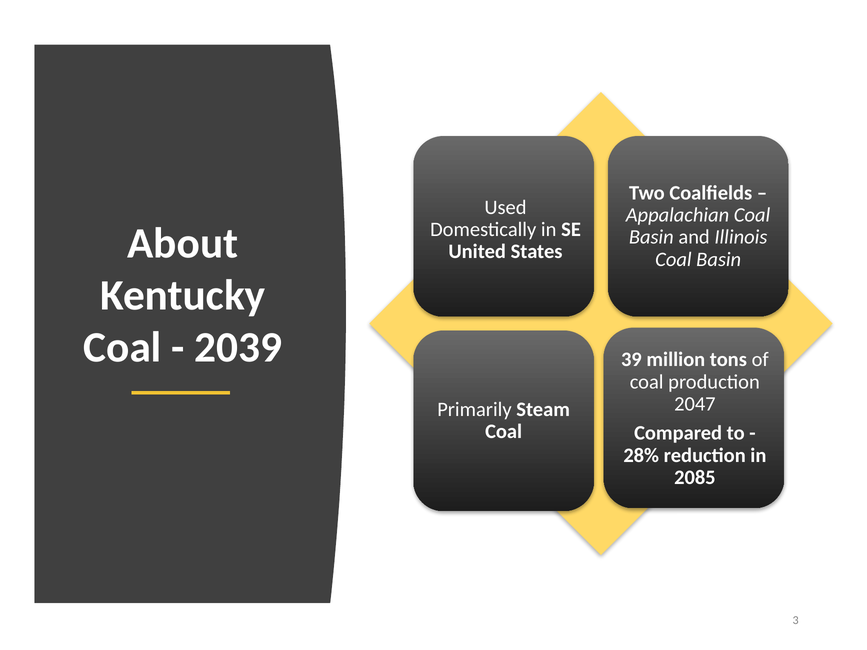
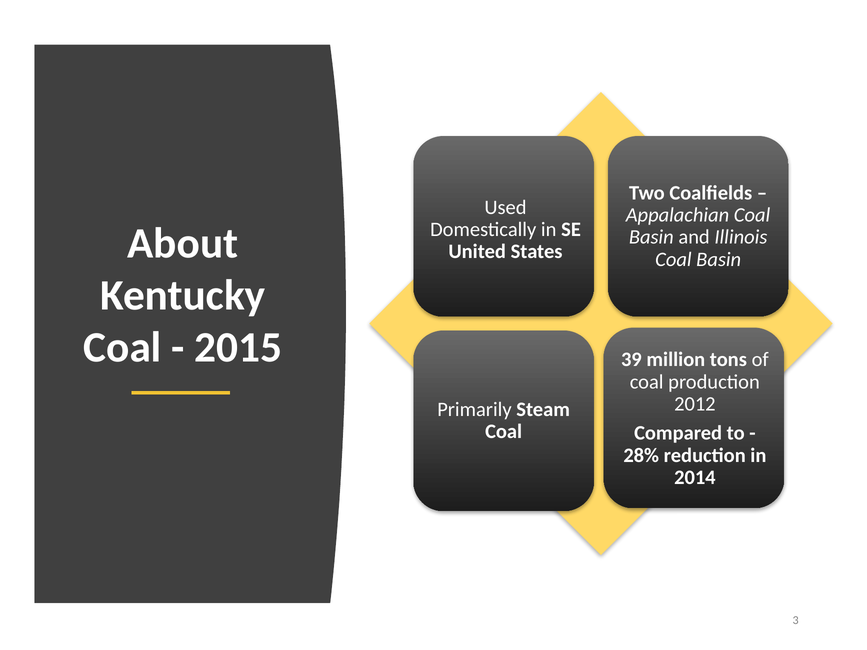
2039: 2039 -> 2015
2047: 2047 -> 2012
2085: 2085 -> 2014
